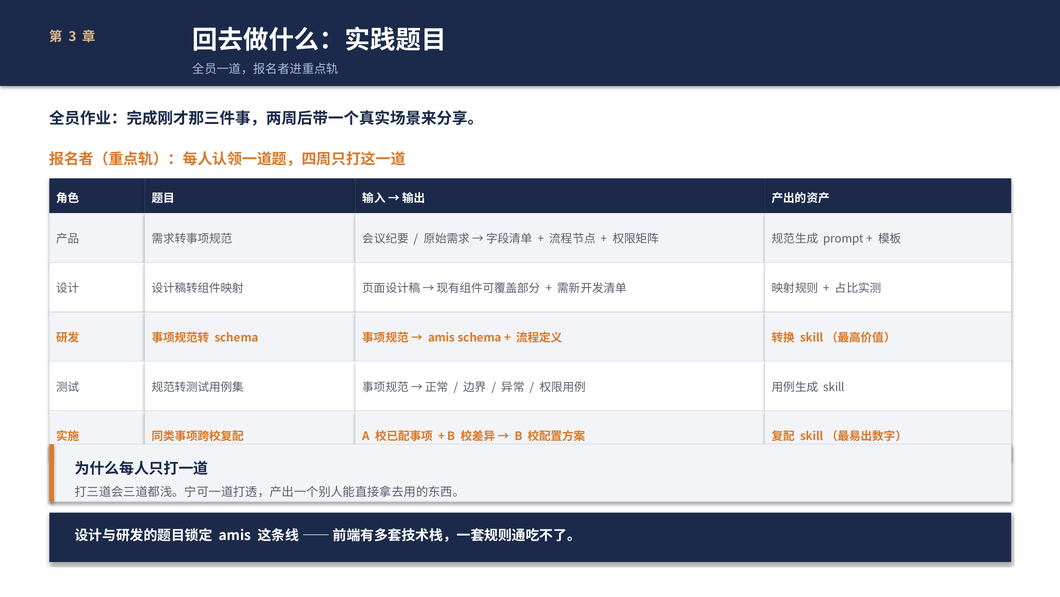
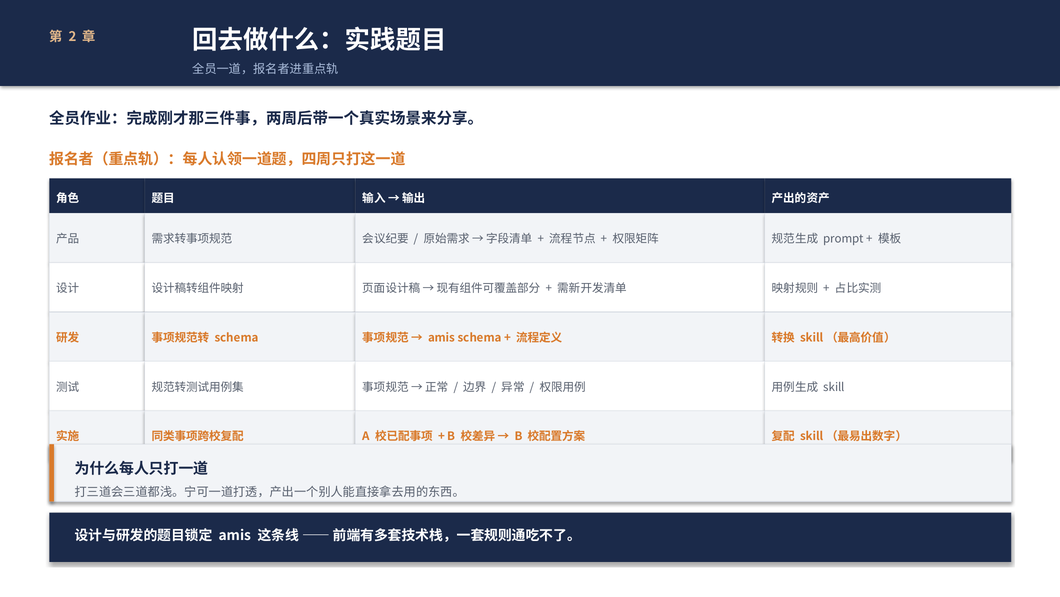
3: 3 -> 2
